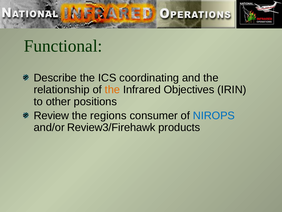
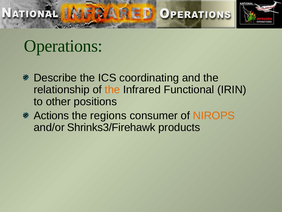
Functional: Functional -> Operations
Objectives: Objectives -> Functional
Review: Review -> Actions
NIROPS colour: blue -> orange
Review3/Firehawk: Review3/Firehawk -> Shrinks3/Firehawk
